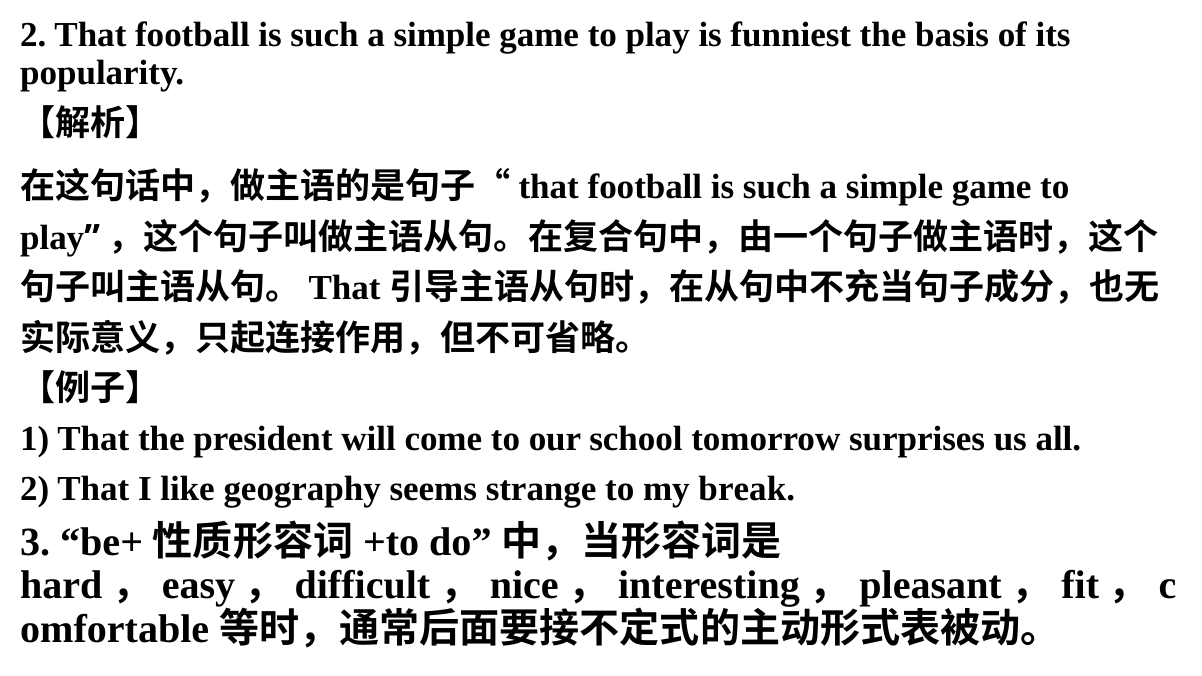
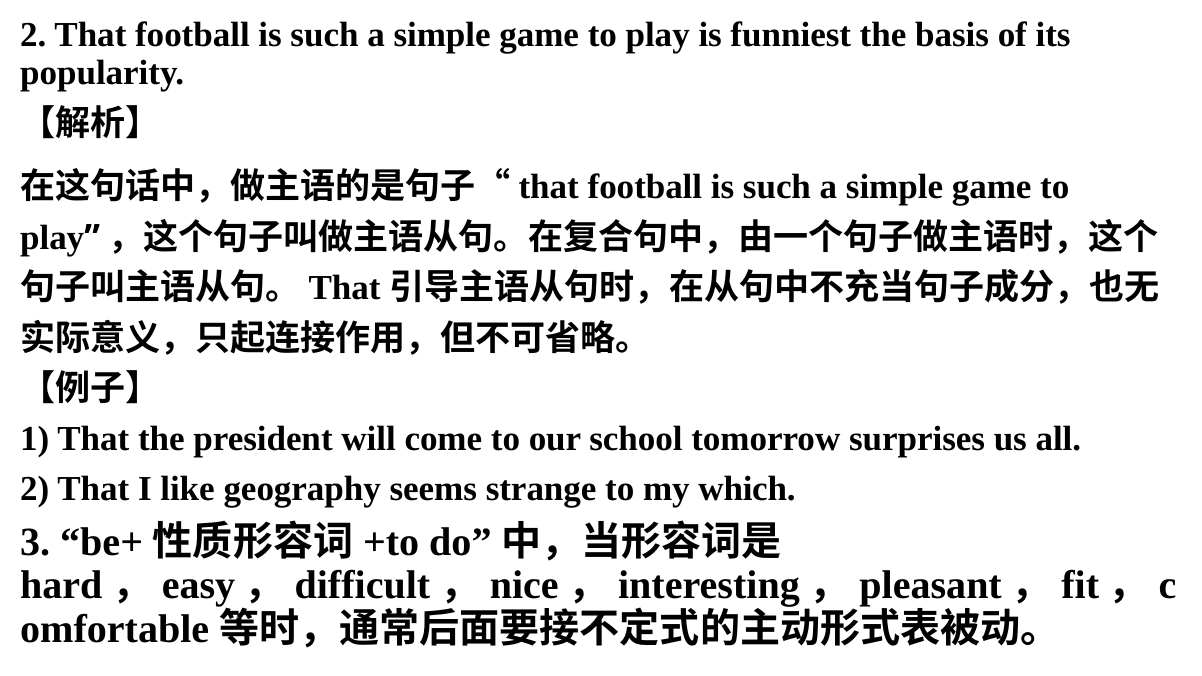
break: break -> which
